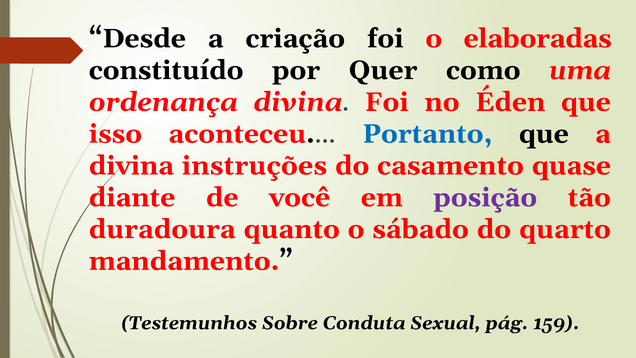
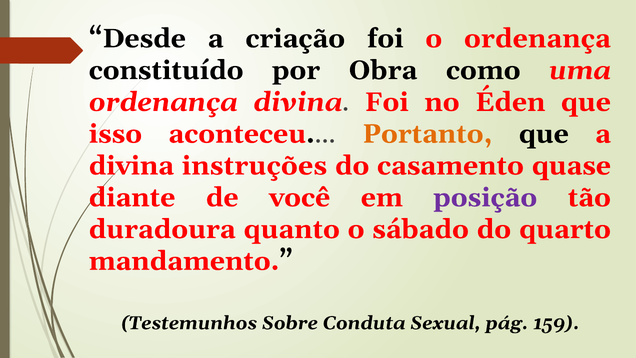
o elaboradas: elaboradas -> ordenança
Quer: Quer -> Obra
Portanto colour: blue -> orange
